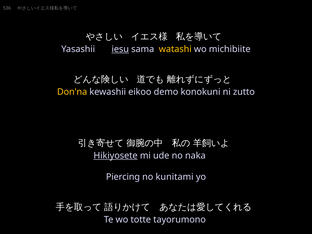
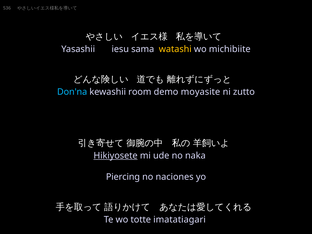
iesu underline: present -> none
Don'na colour: yellow -> light blue
eikoo: eikoo -> room
konokuni: konokuni -> moyasite
kunitami: kunitami -> naciones
tayorumono: tayorumono -> imatatiagari
